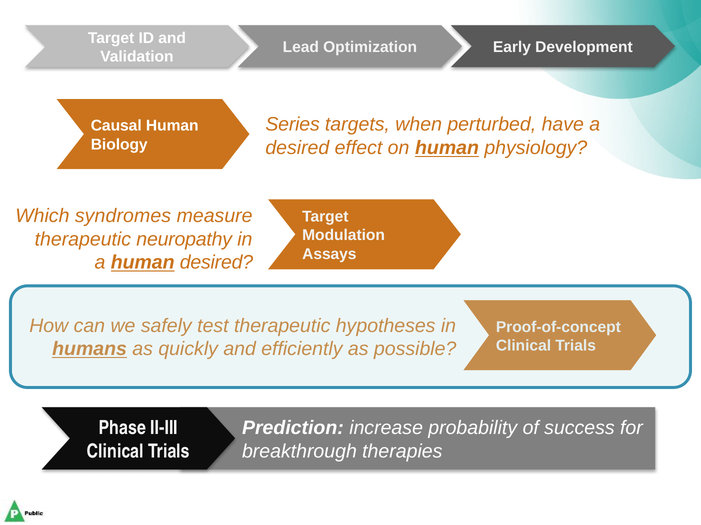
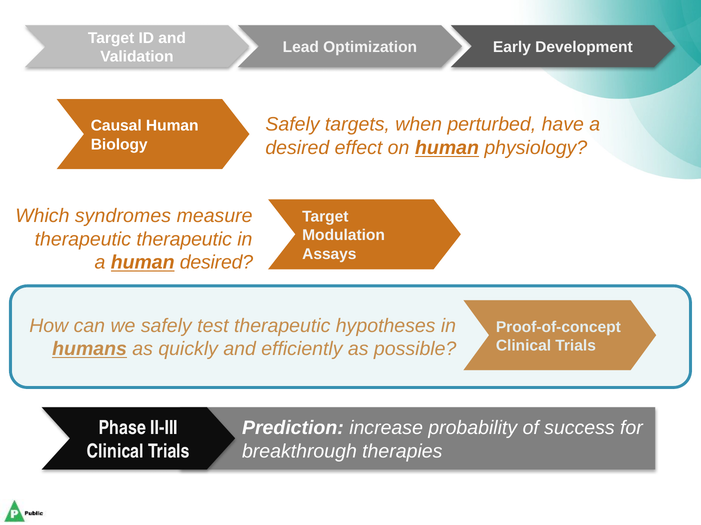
Series at (293, 125): Series -> Safely
therapeutic neuropathy: neuropathy -> therapeutic
